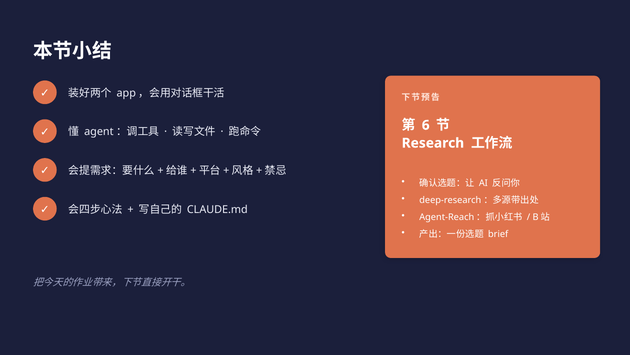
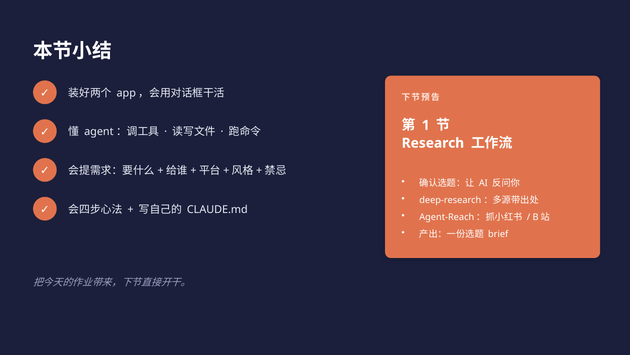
6: 6 -> 1
